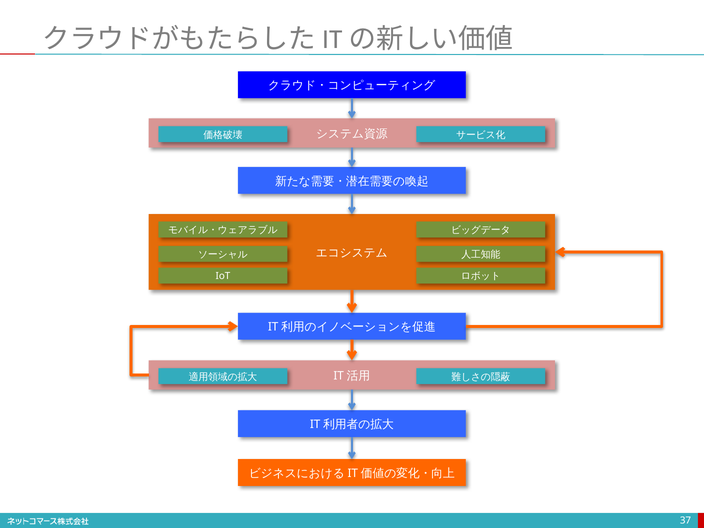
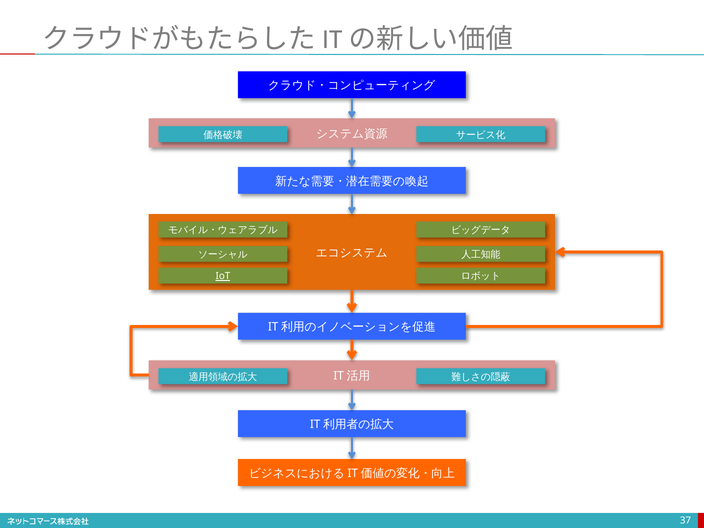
IoT underline: none -> present
